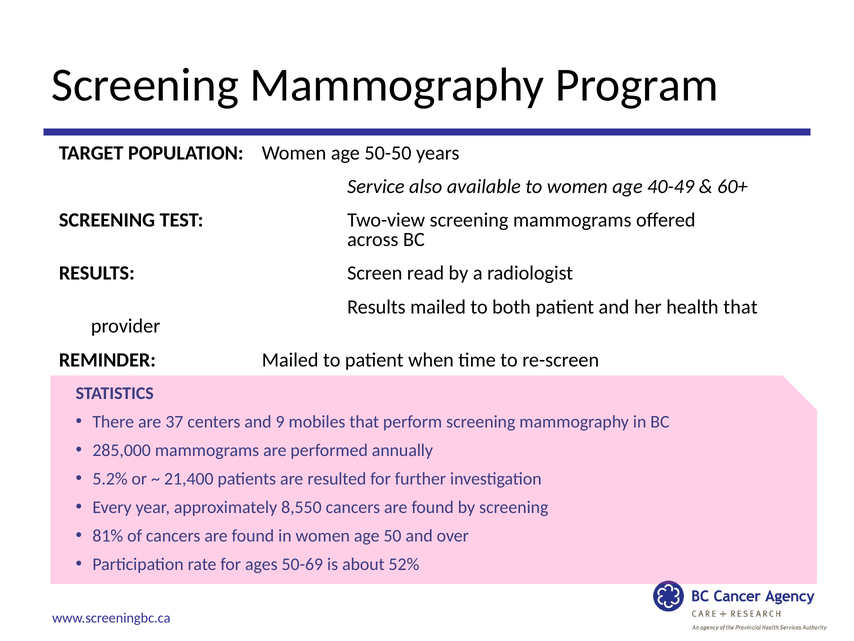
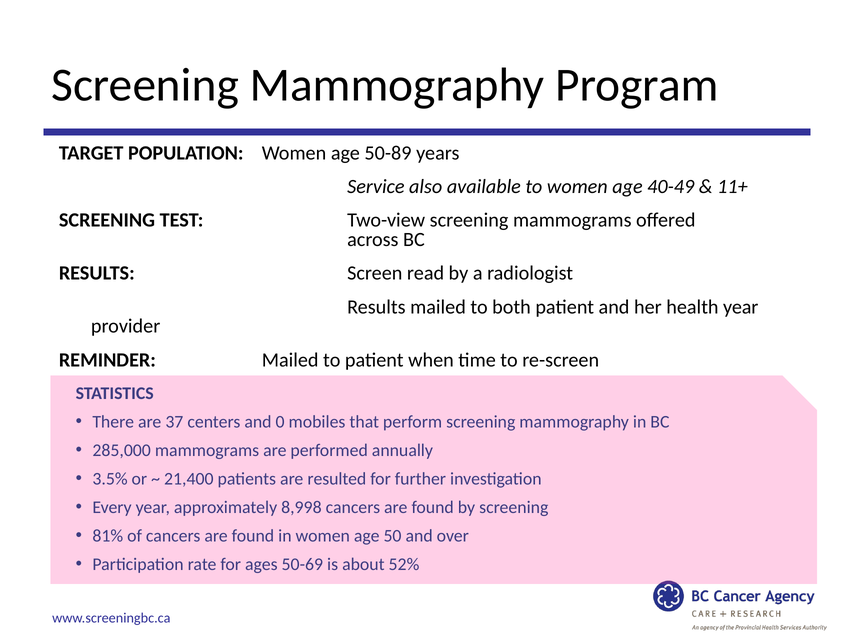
50-50: 50-50 -> 50-89
60+: 60+ -> 11+
health that: that -> year
9: 9 -> 0
5.2%: 5.2% -> 3.5%
8,550: 8,550 -> 8,998
